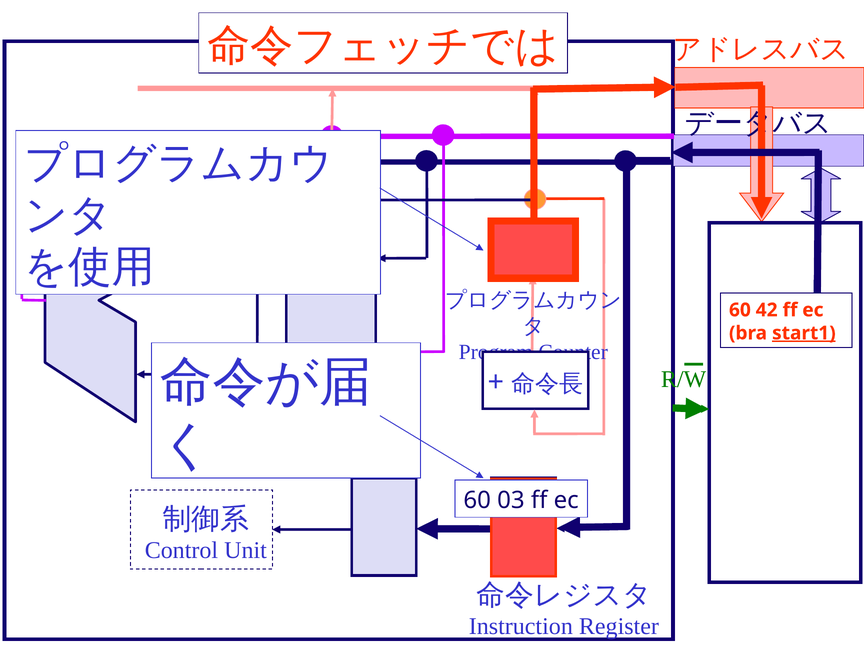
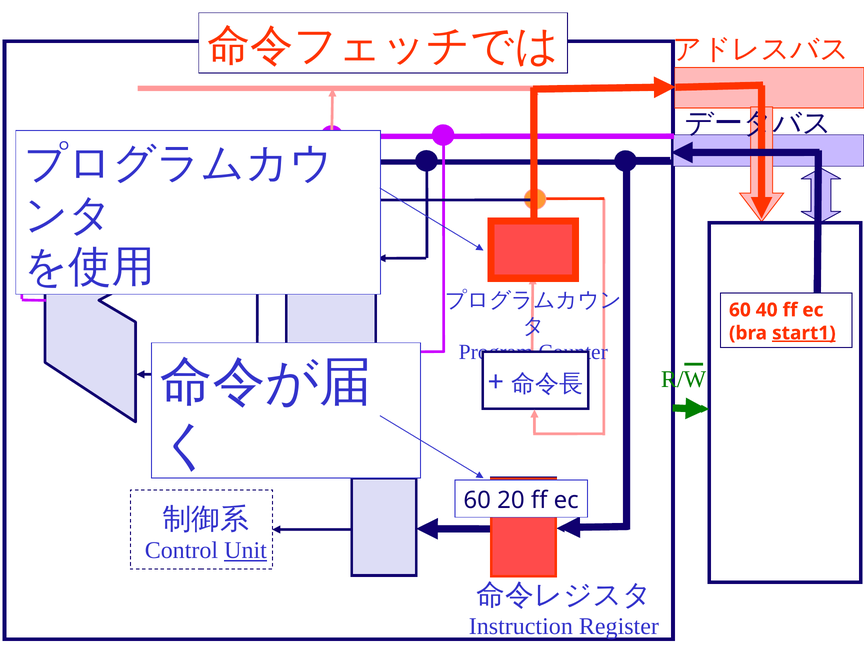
42: 42 -> 40
03: 03 -> 20
Unit underline: none -> present
